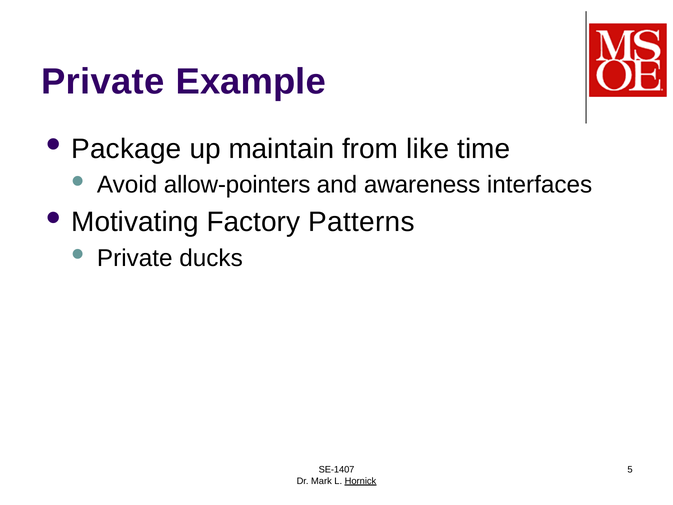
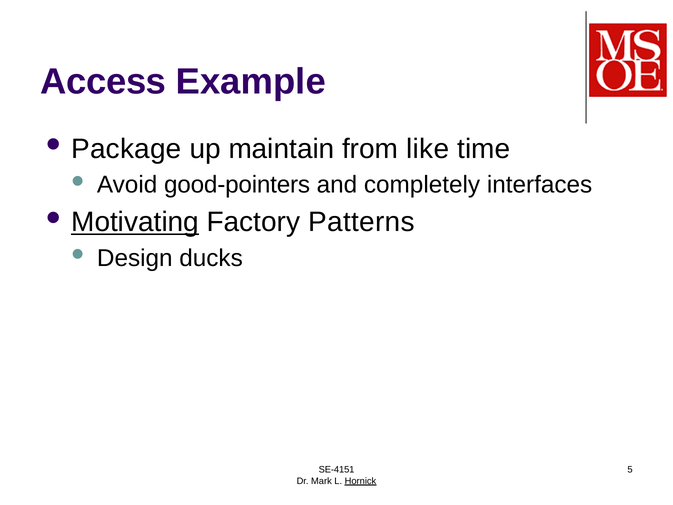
Private at (103, 82): Private -> Access
allow-pointers: allow-pointers -> good-pointers
awareness: awareness -> completely
Motivating underline: none -> present
Private at (135, 258): Private -> Design
SE-1407: SE-1407 -> SE-4151
